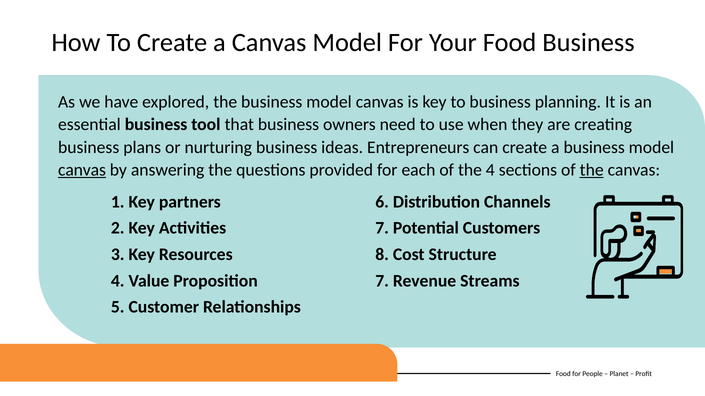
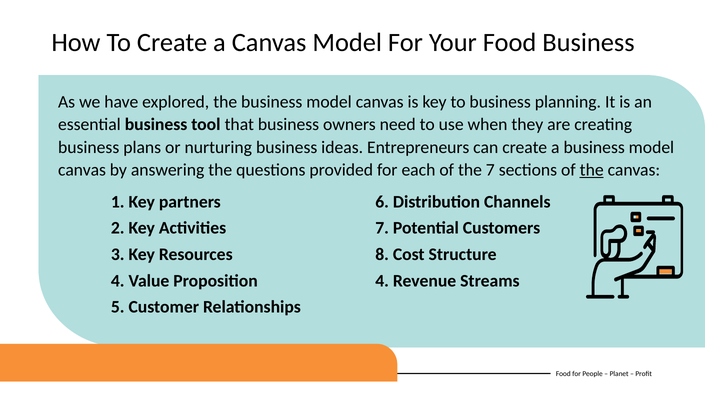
canvas at (82, 170) underline: present -> none
the 4: 4 -> 7
Proposition 7: 7 -> 4
